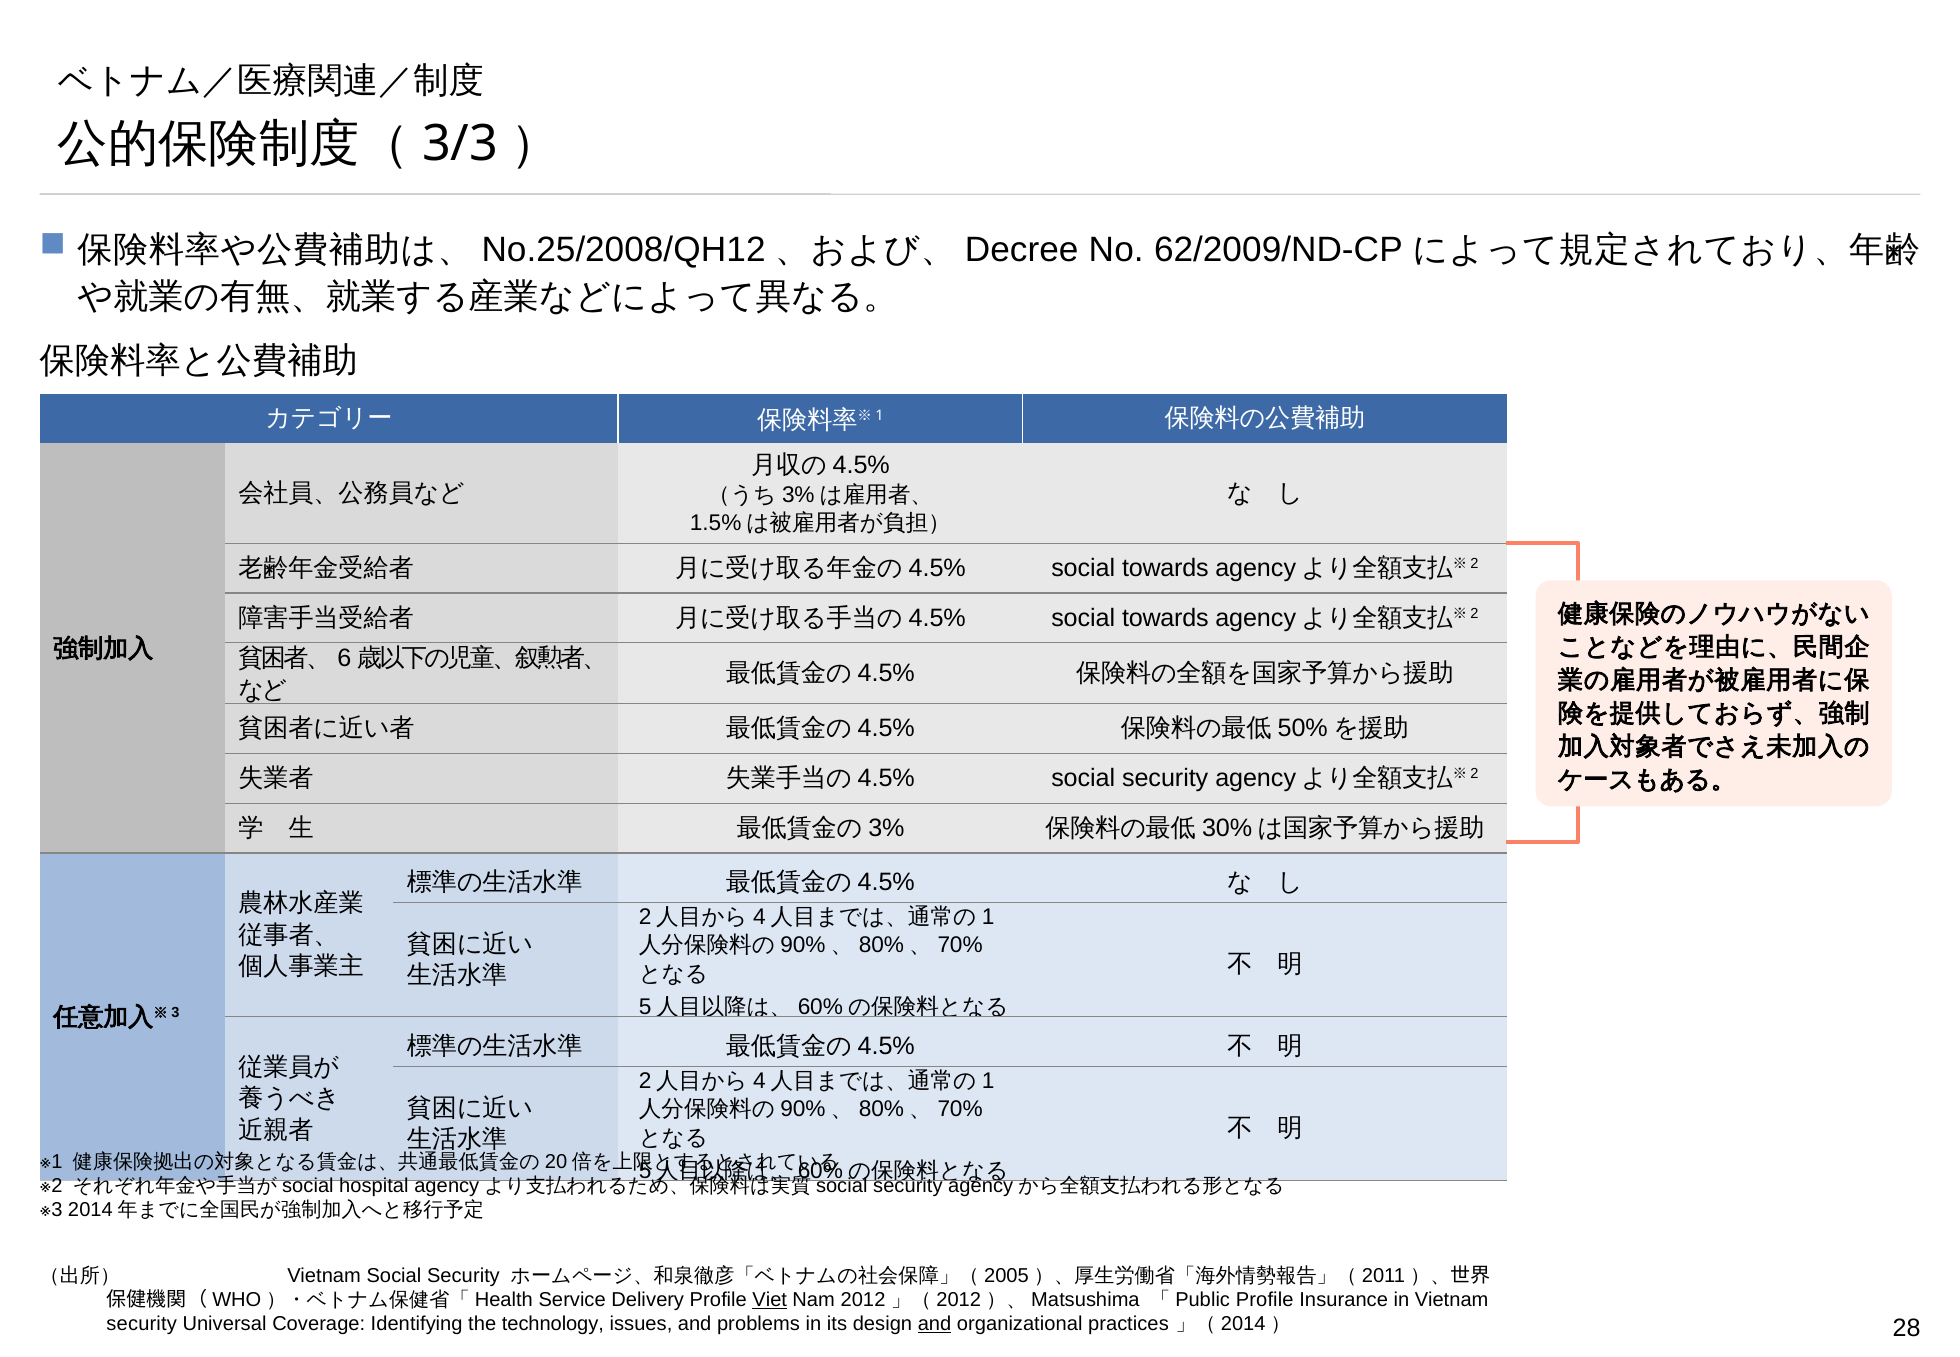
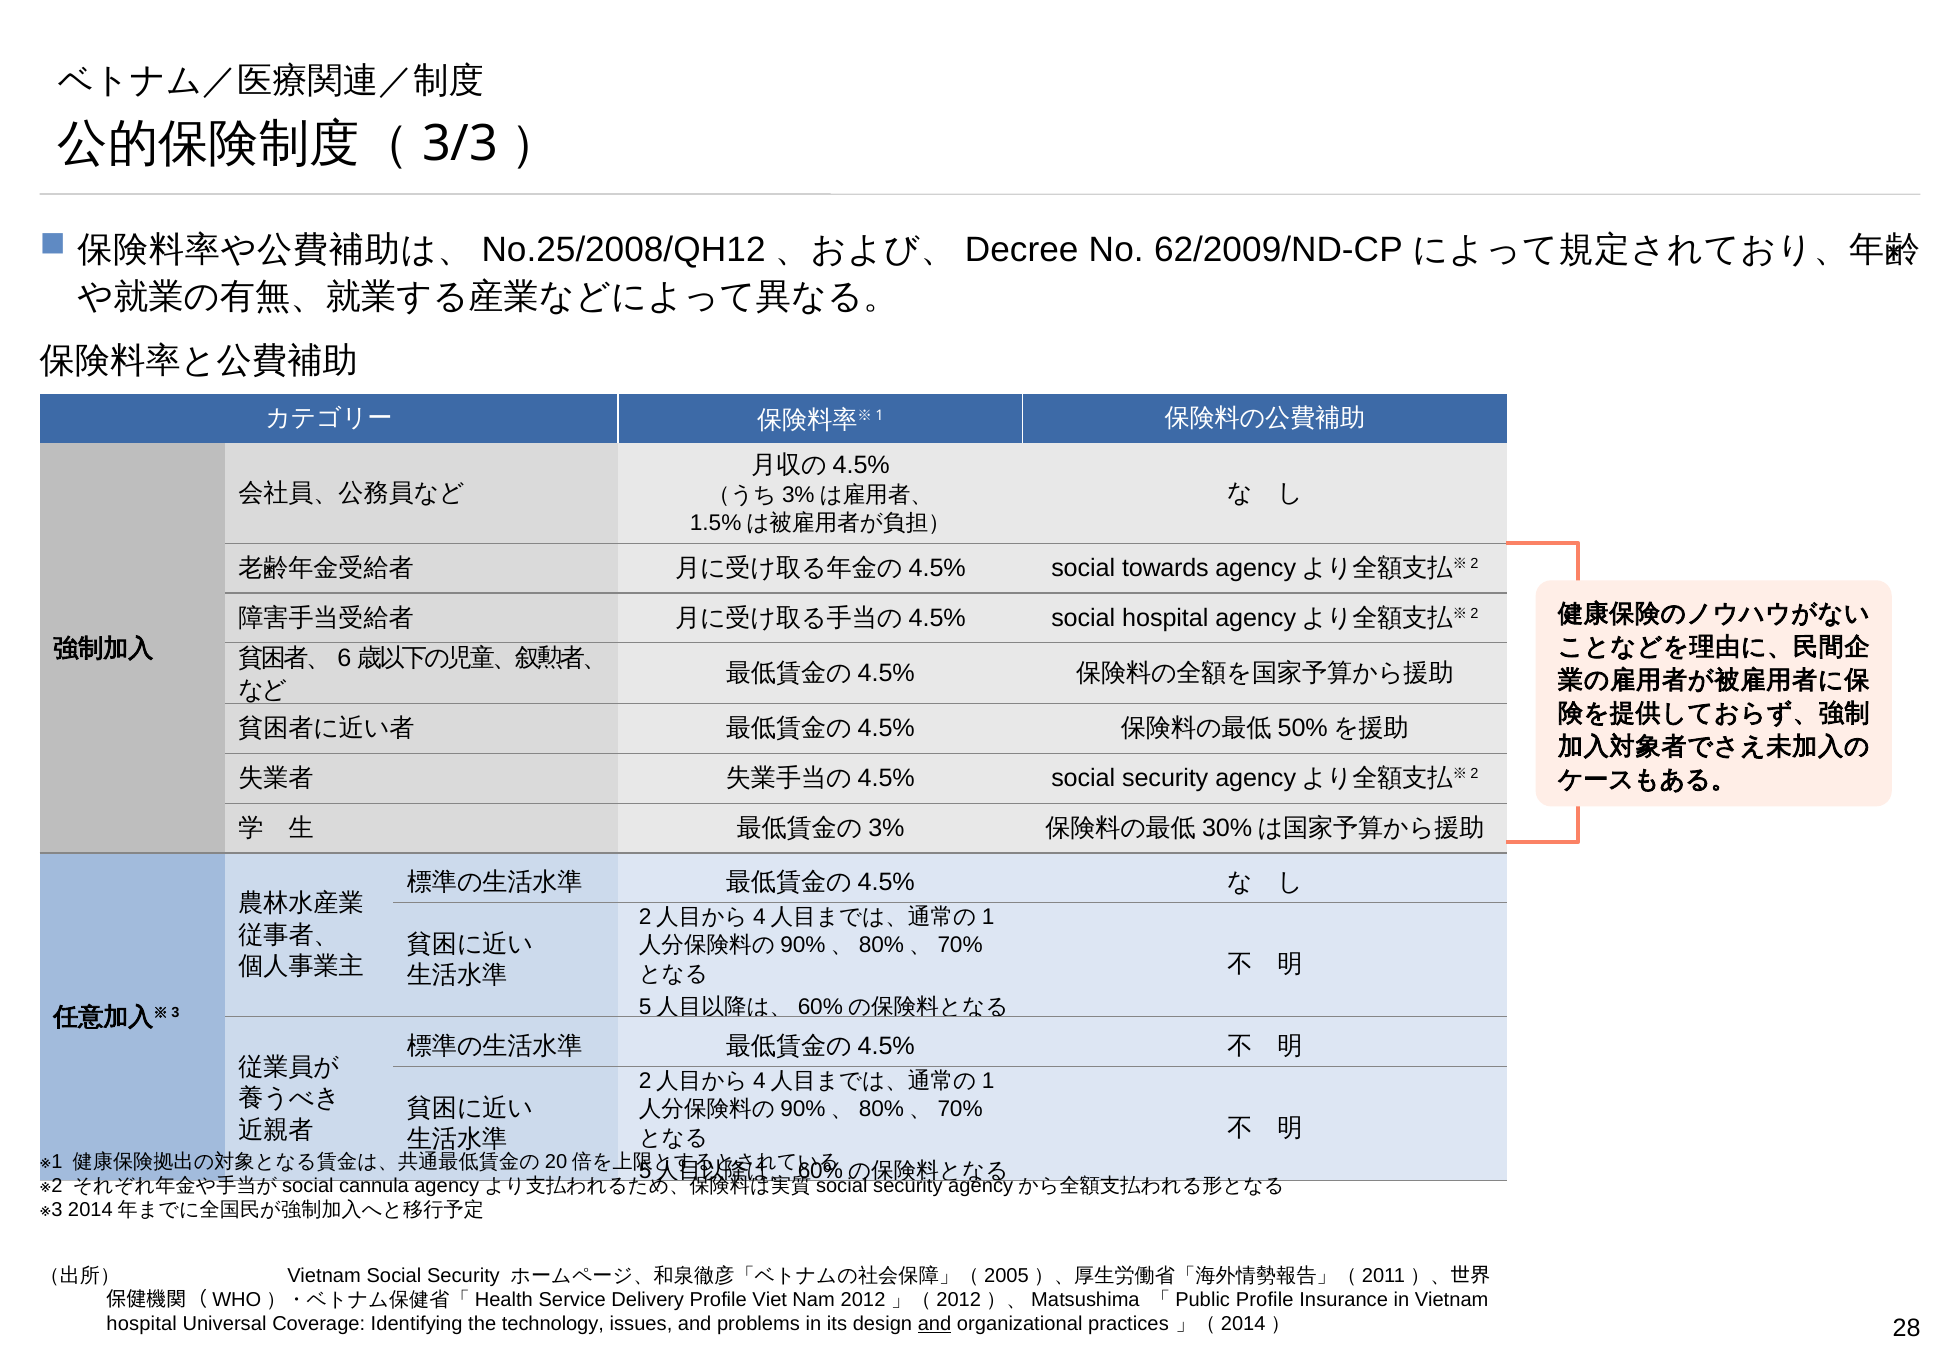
towards at (1165, 618): towards -> hospital
hospital: hospital -> cannula
Viet underline: present -> none
security at (142, 1324): security -> hospital
